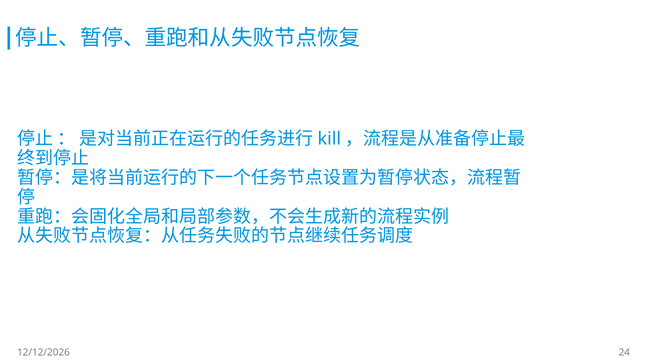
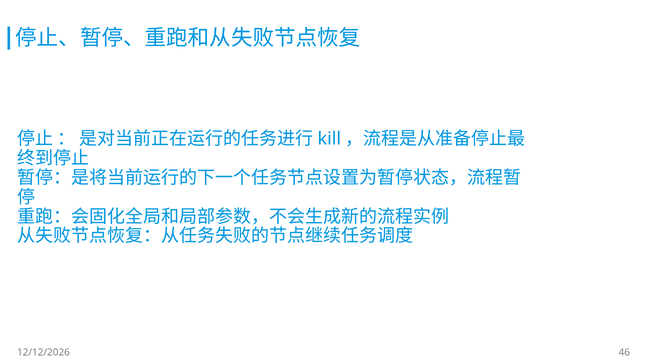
24: 24 -> 46
